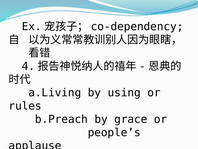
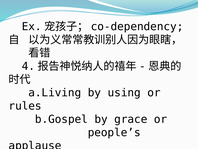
b.Preach: b.Preach -> b.Gospel
